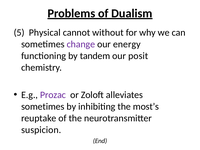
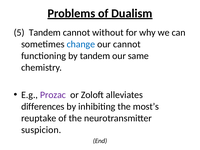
5 Physical: Physical -> Tandem
change colour: purple -> blue
our energy: energy -> cannot
posit: posit -> same
sometimes at (43, 107): sometimes -> differences
